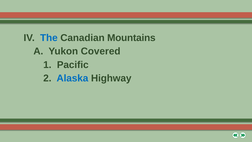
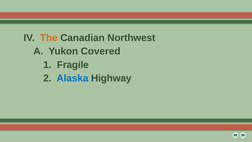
The colour: blue -> orange
Mountains: Mountains -> Northwest
Pacific: Pacific -> Fragile
